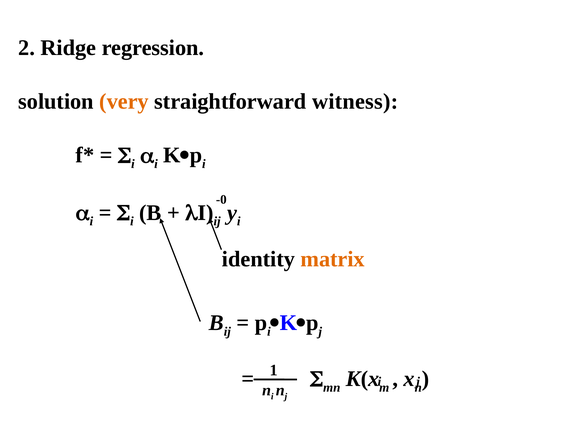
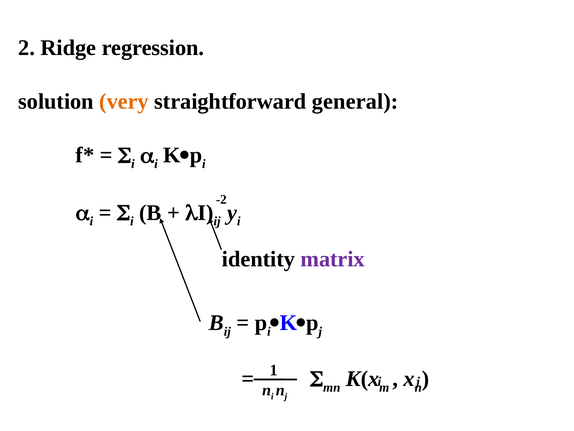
witness: witness -> general
-0: -0 -> -2
matrix colour: orange -> purple
